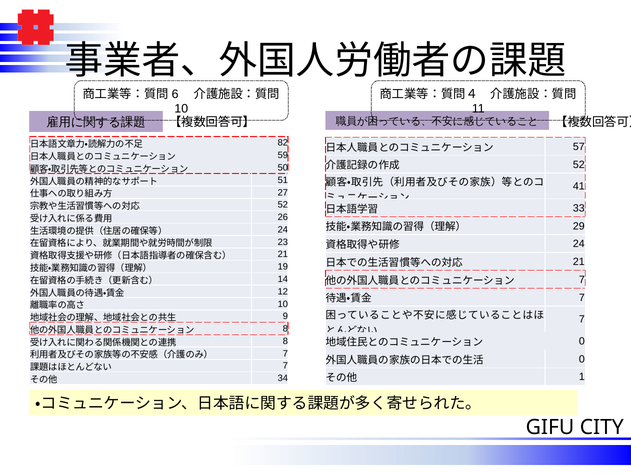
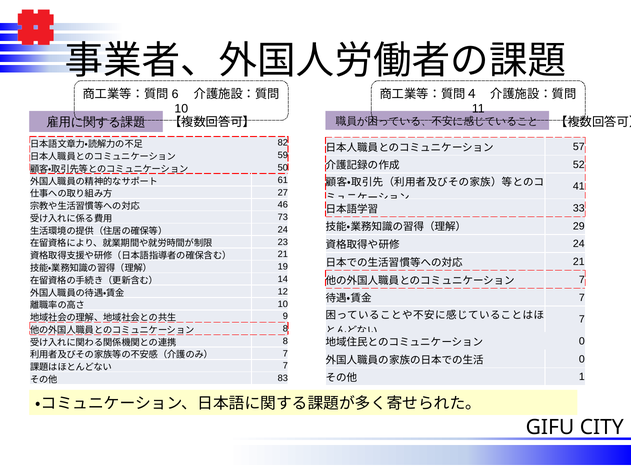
51: 51 -> 61
52 at (283, 205): 52 -> 46
26: 26 -> 73
34: 34 -> 83
